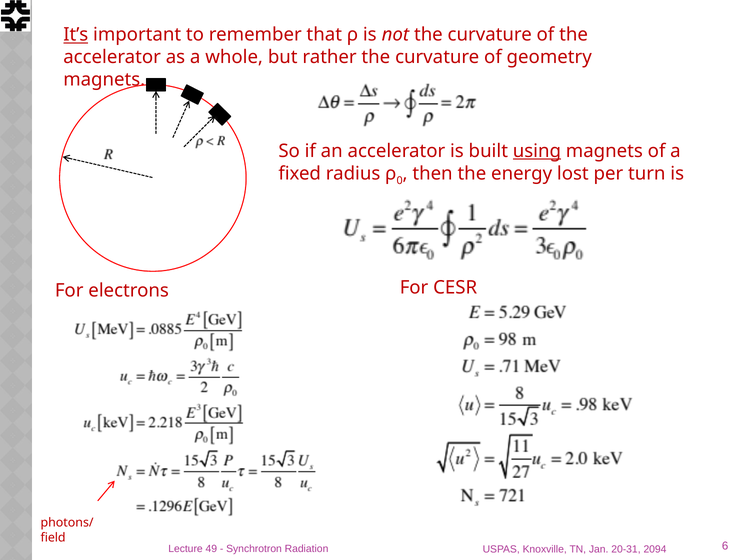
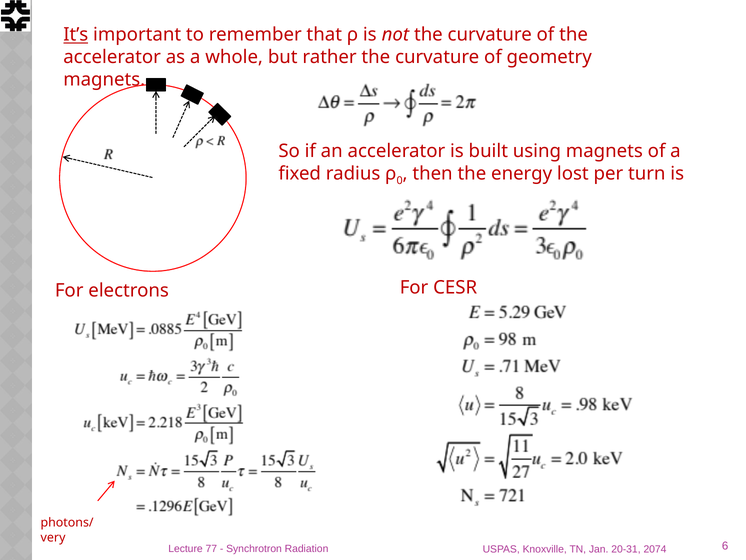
using underline: present -> none
field: field -> very
49: 49 -> 77
2094: 2094 -> 2074
